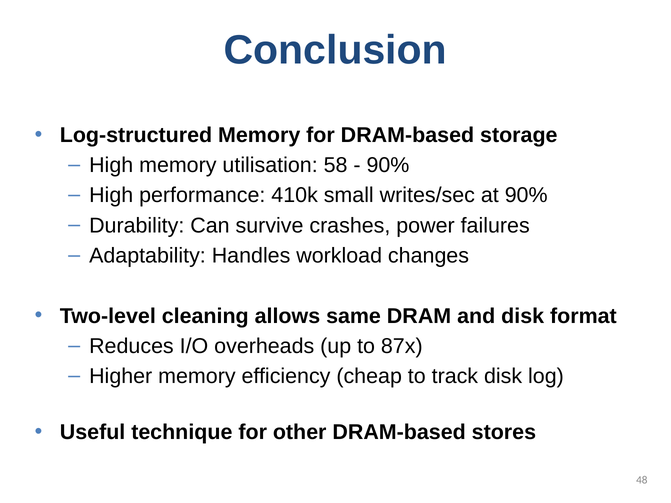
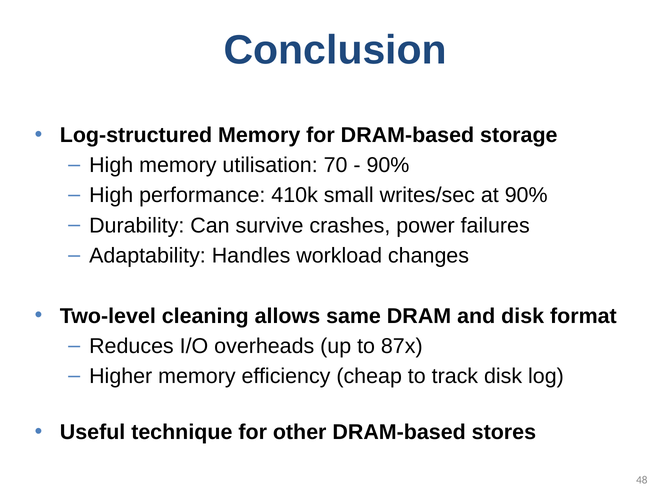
58: 58 -> 70
